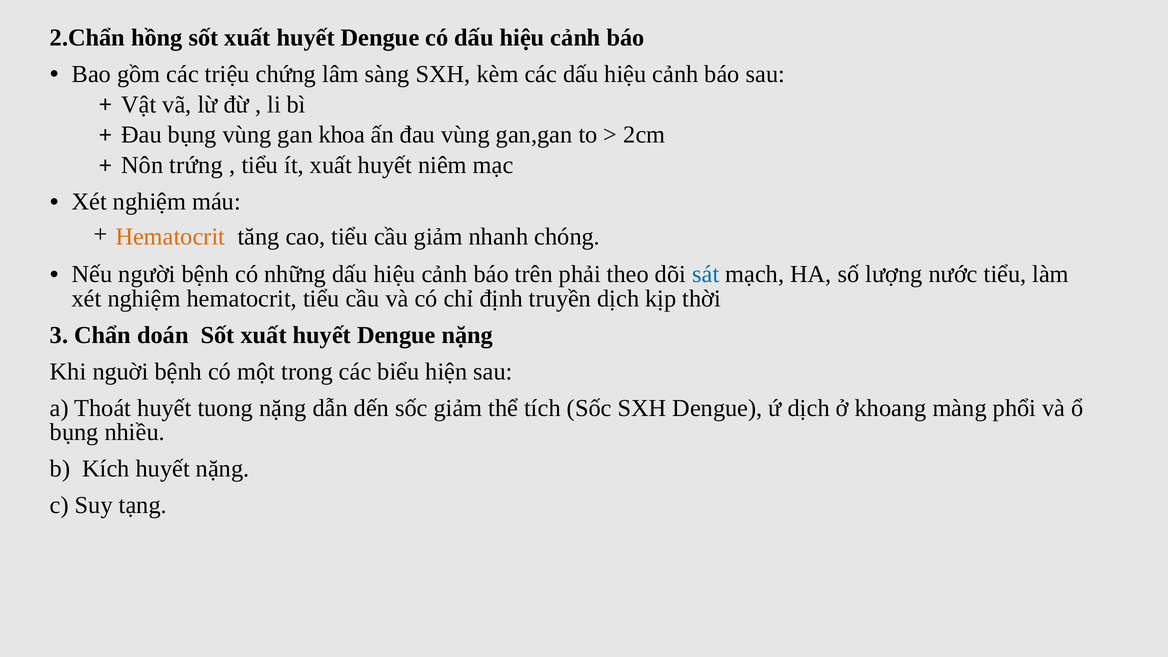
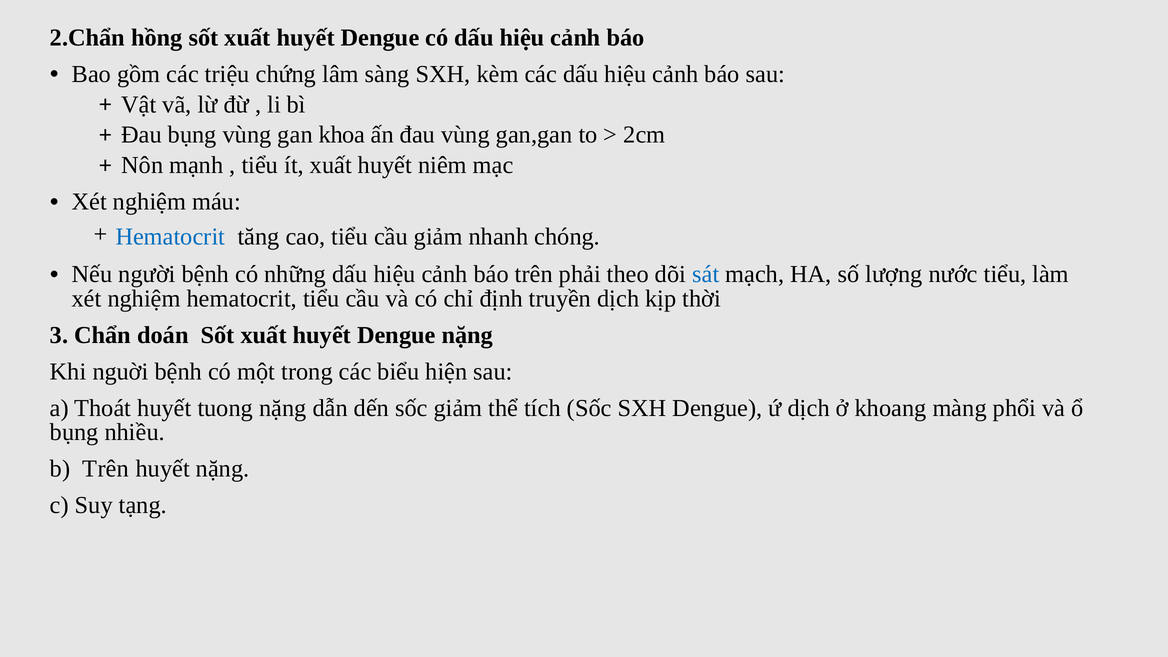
trứng: trứng -> mạnh
Hematocrit at (170, 237) colour: orange -> blue
b Kích: Kích -> Trên
